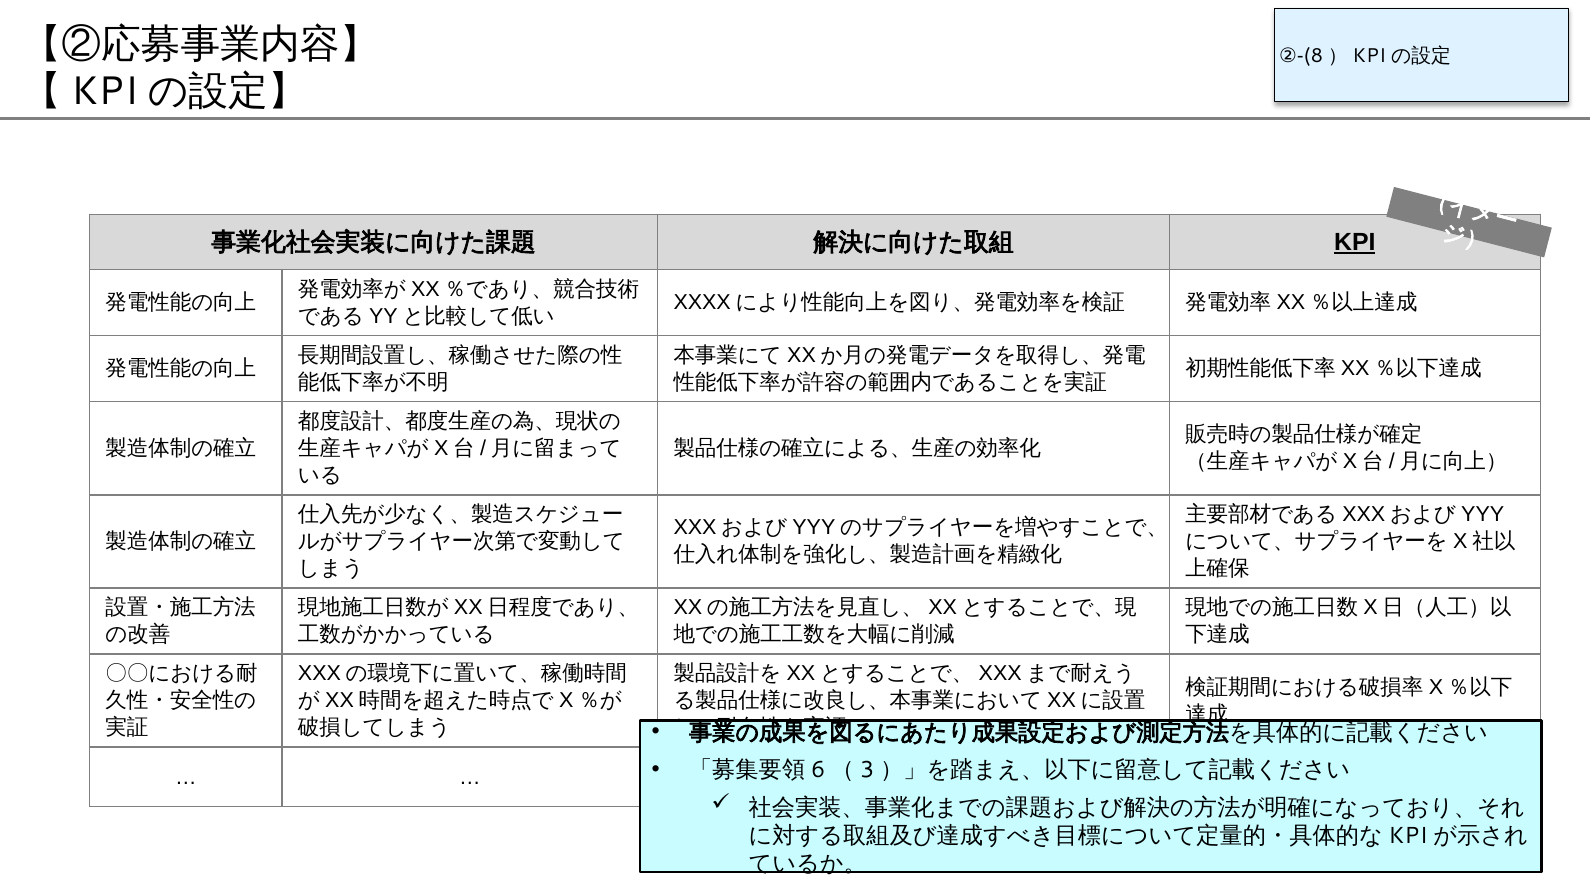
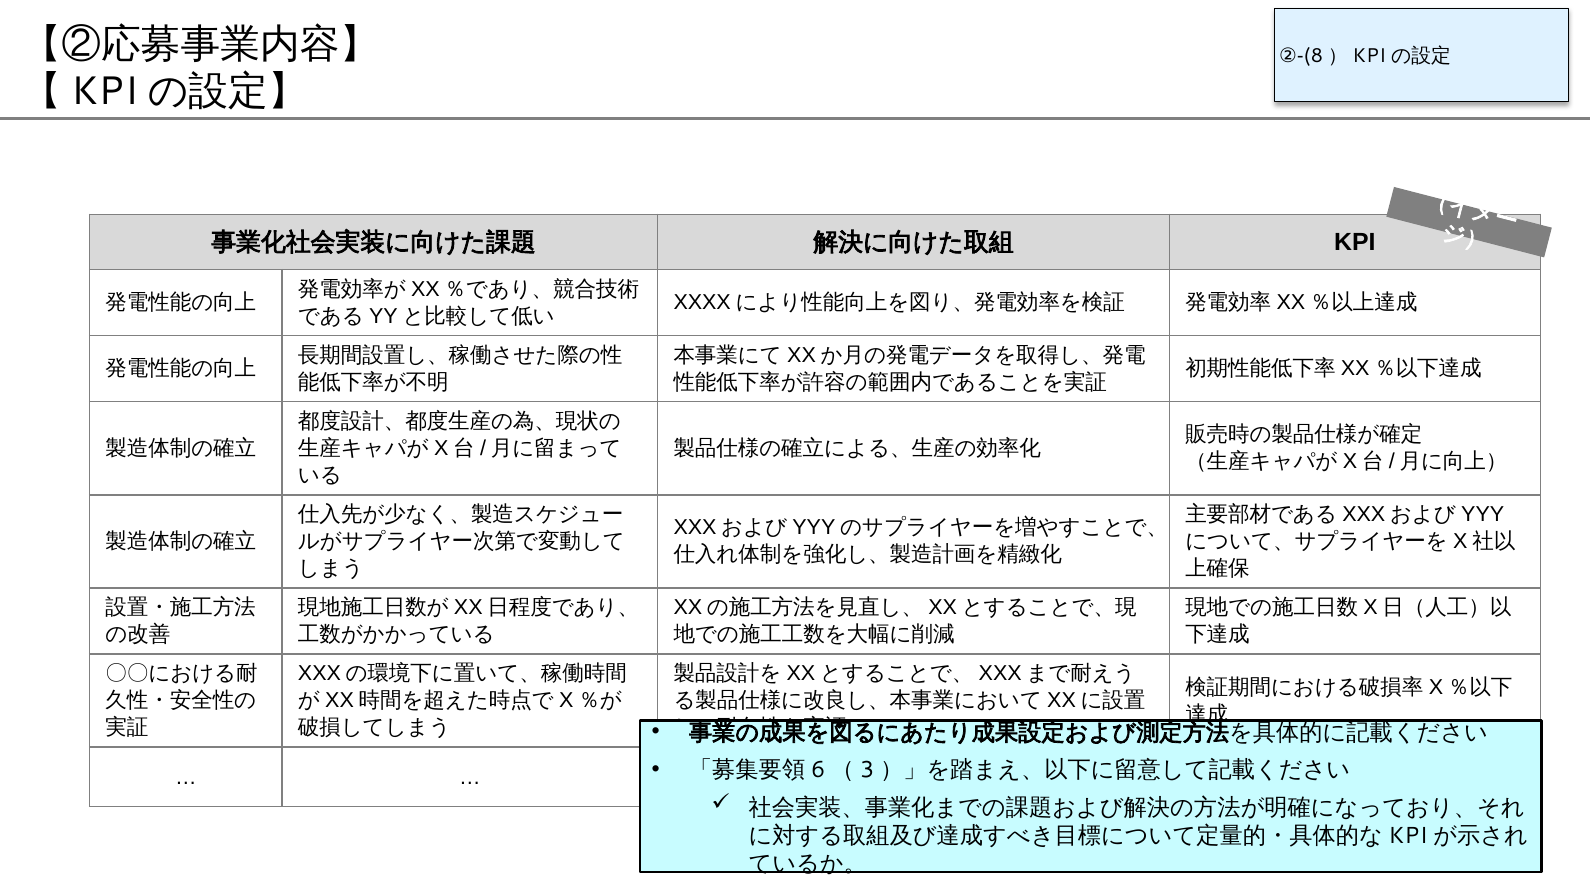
KPI underline: present -> none
